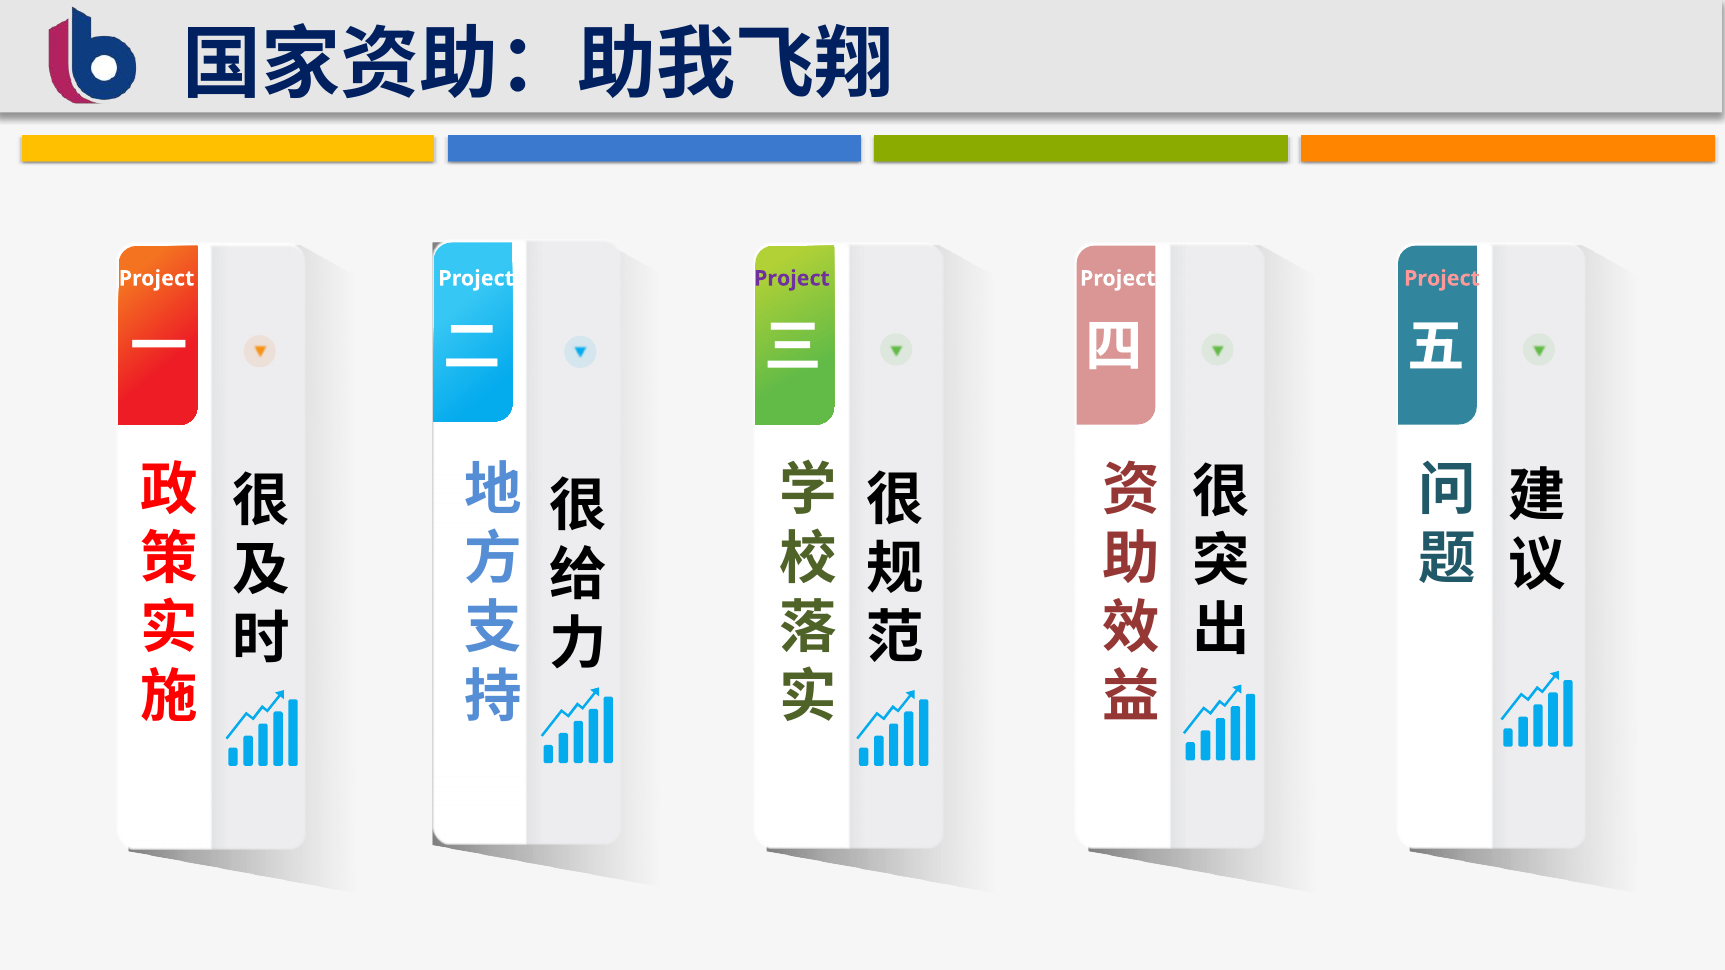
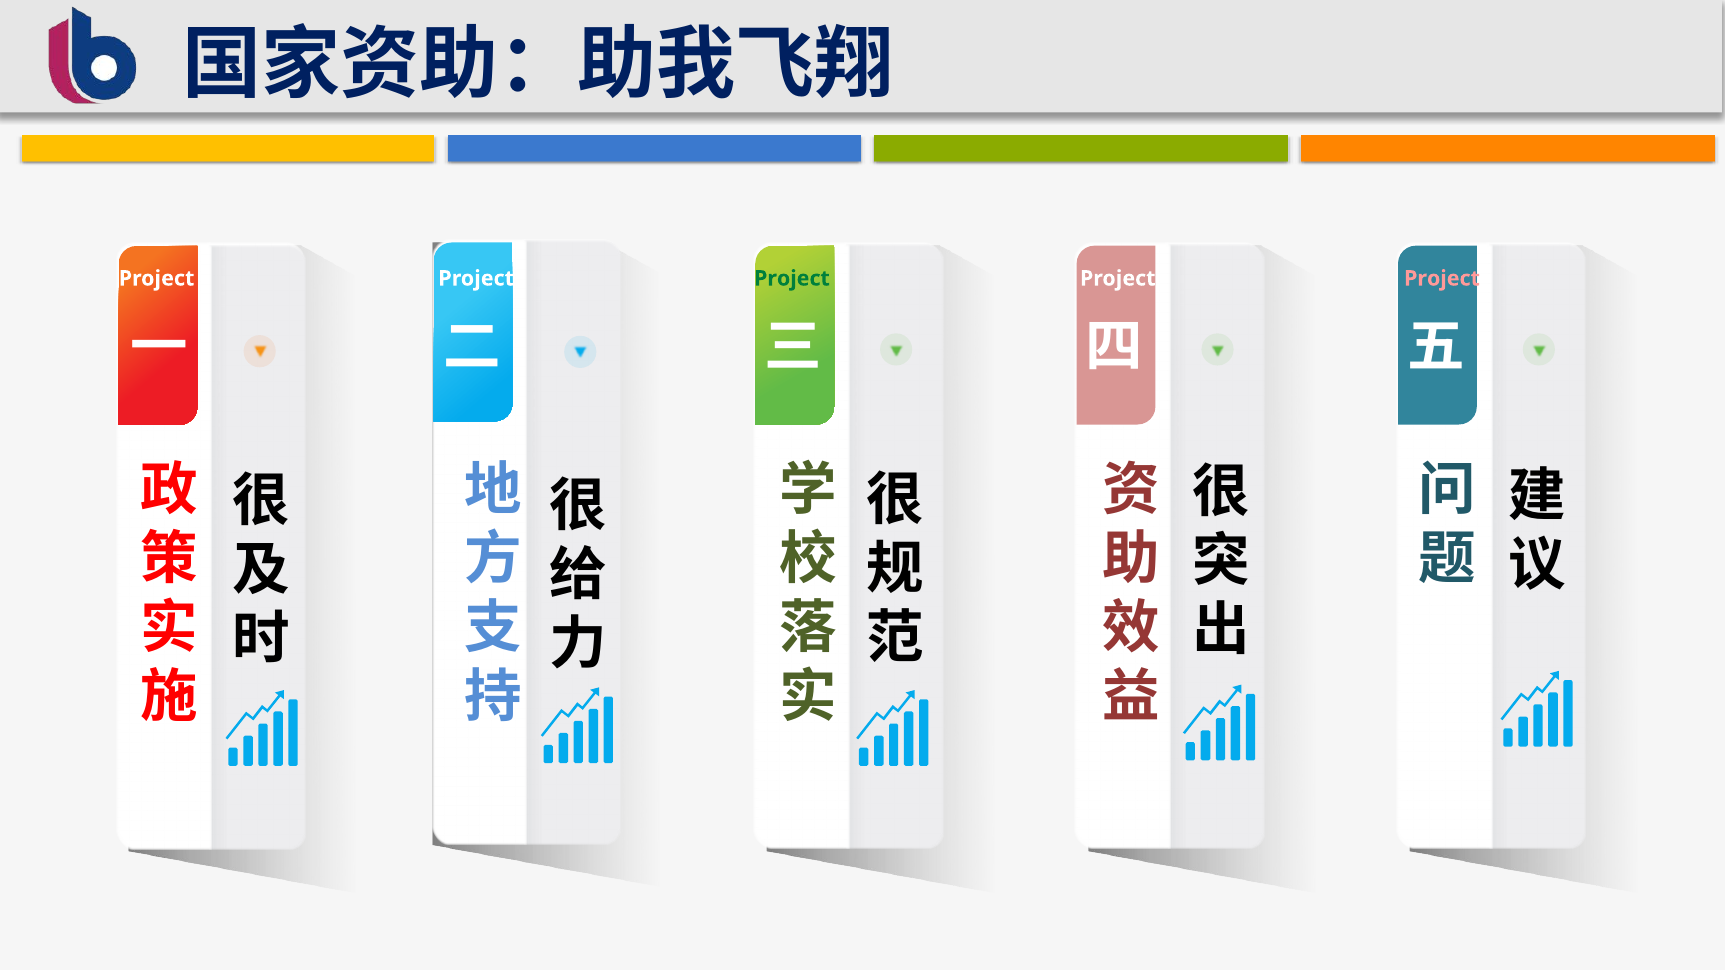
Project at (792, 278) colour: purple -> green
